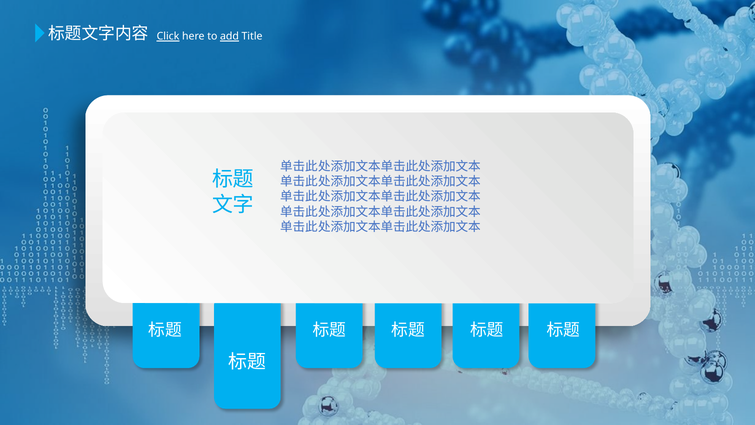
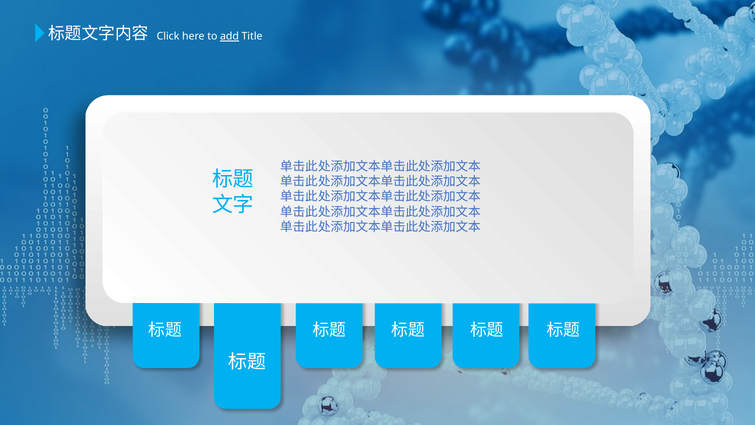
Click underline: present -> none
